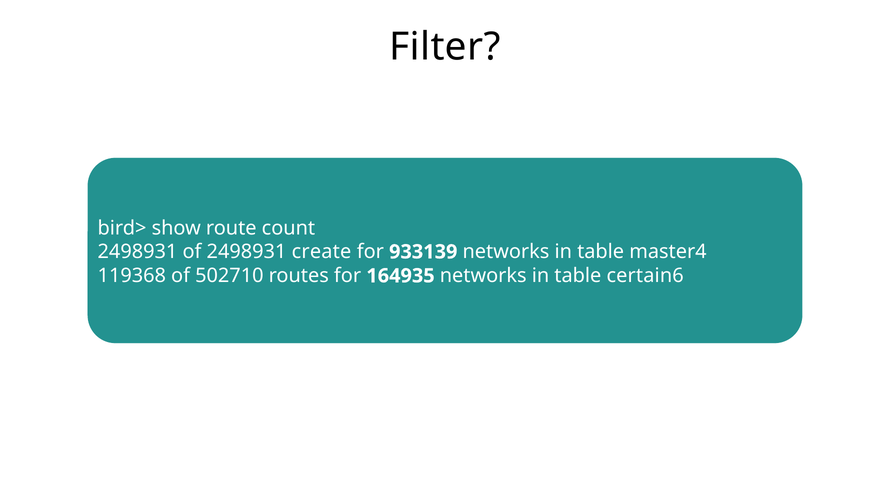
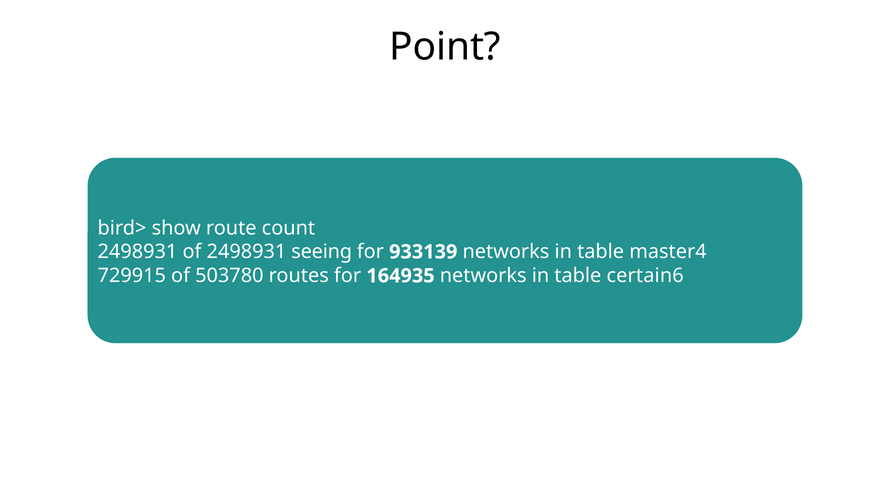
Filter: Filter -> Point
create: create -> seeing
119368: 119368 -> 729915
502710: 502710 -> 503780
